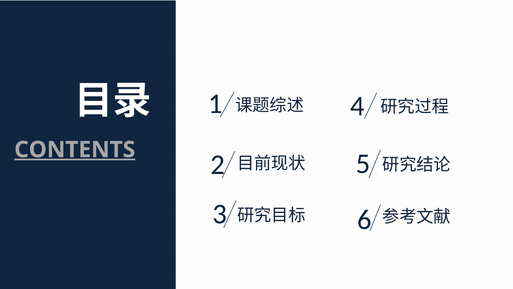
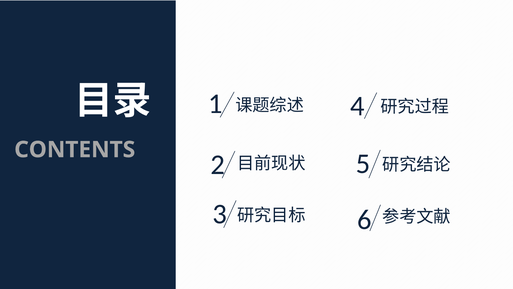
CONTENTS underline: present -> none
